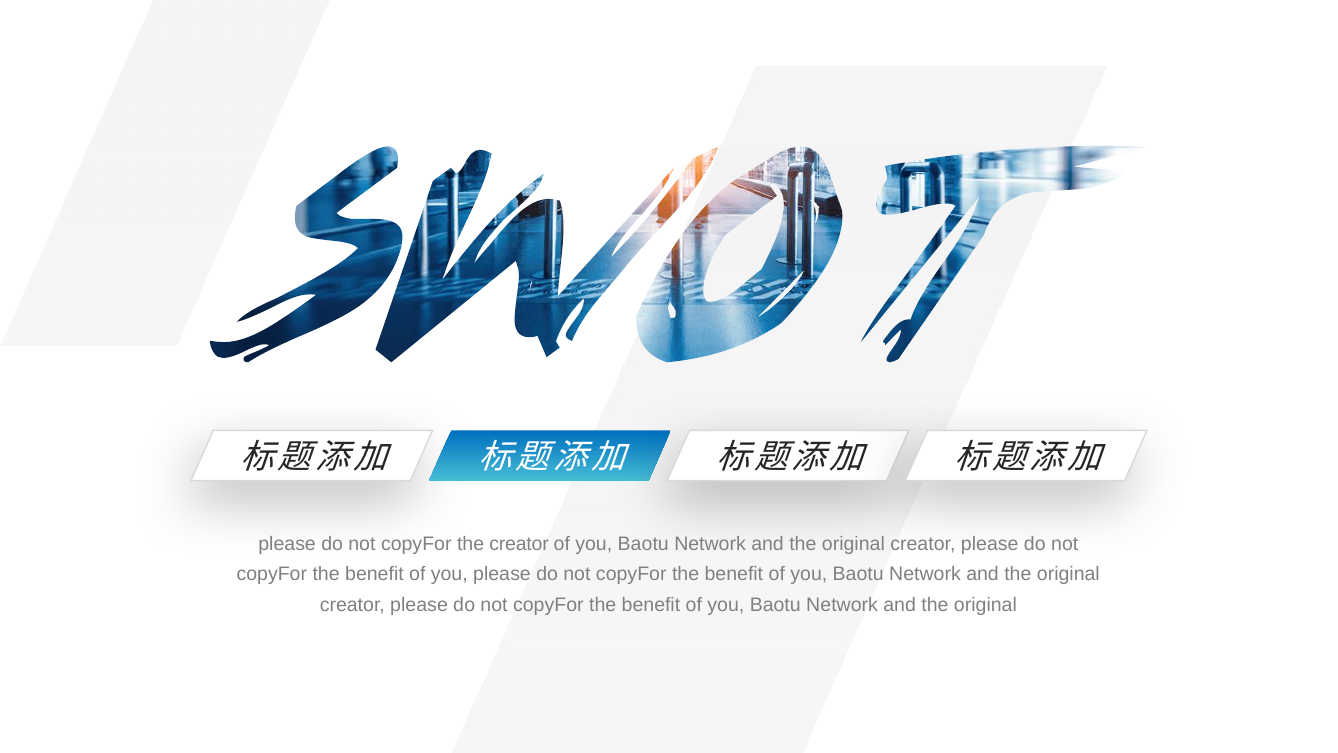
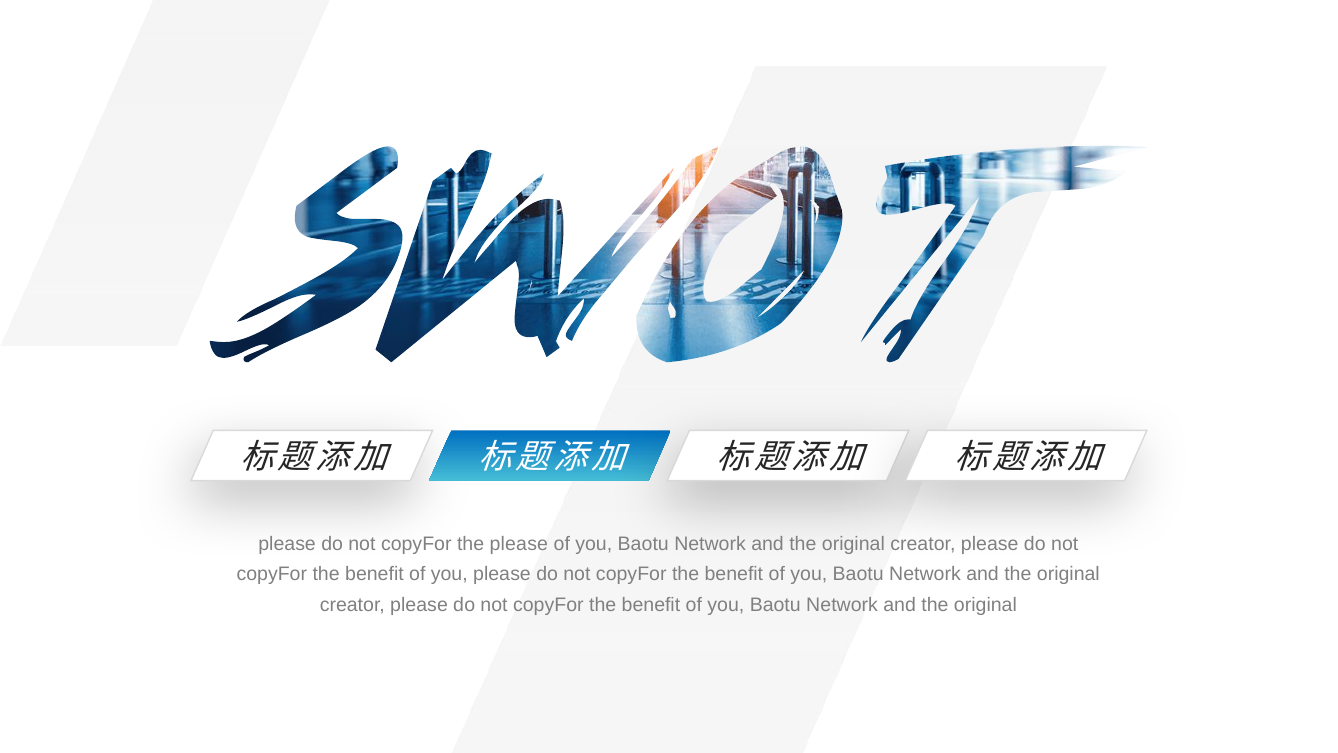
the creator: creator -> please
